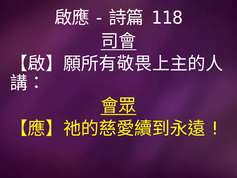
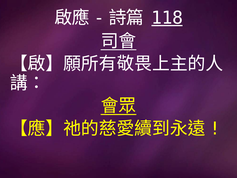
118 underline: none -> present
